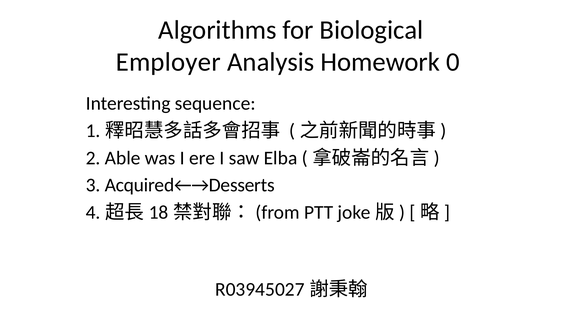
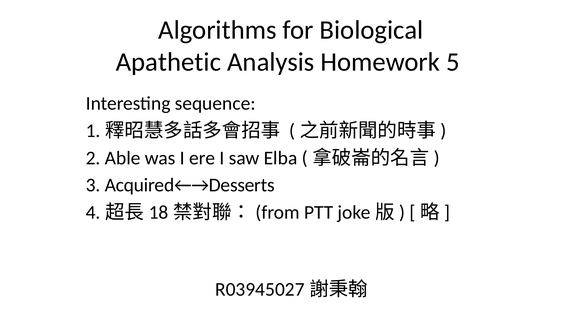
Employer: Employer -> Apathetic
0: 0 -> 5
